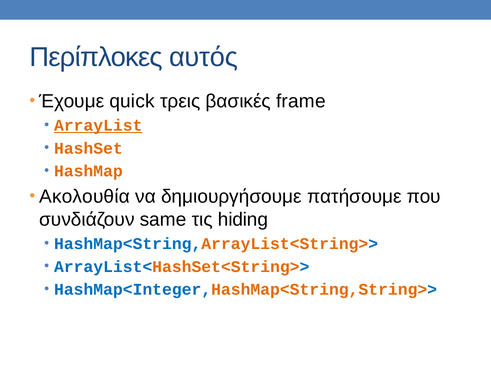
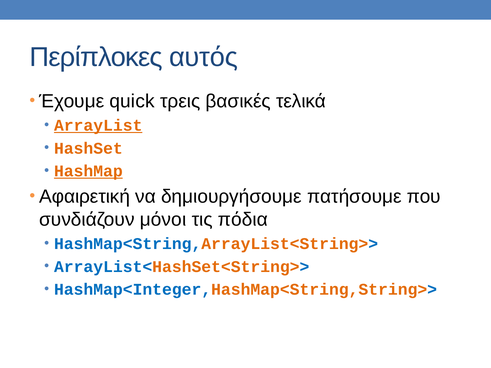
frame: frame -> τελικά
HashMap underline: none -> present
Ακολουθία: Ακολουθία -> Αφαιρετική
same: same -> μόνοι
hiding: hiding -> πόδια
